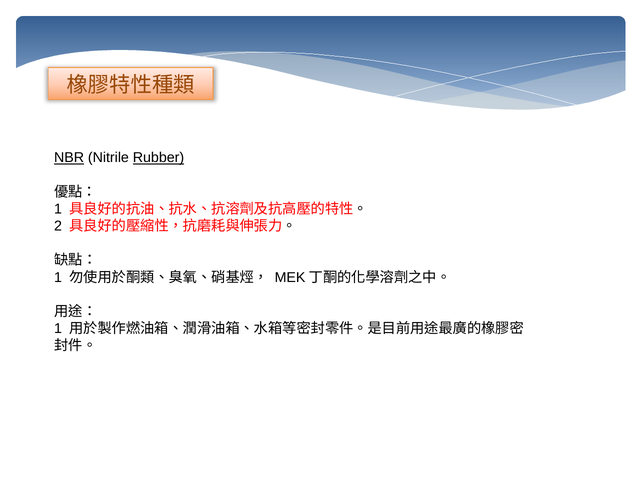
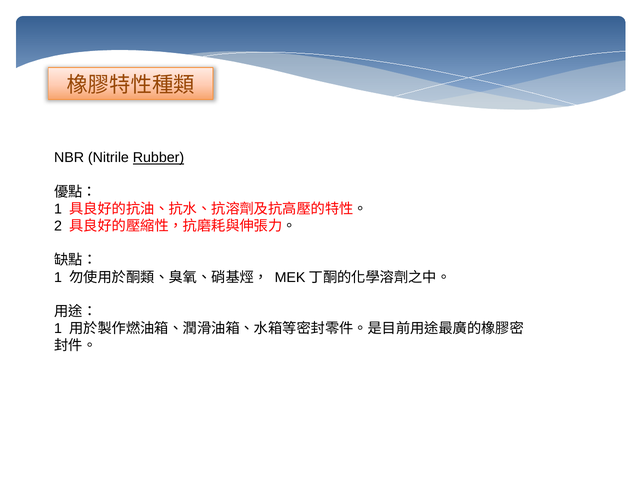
NBR underline: present -> none
